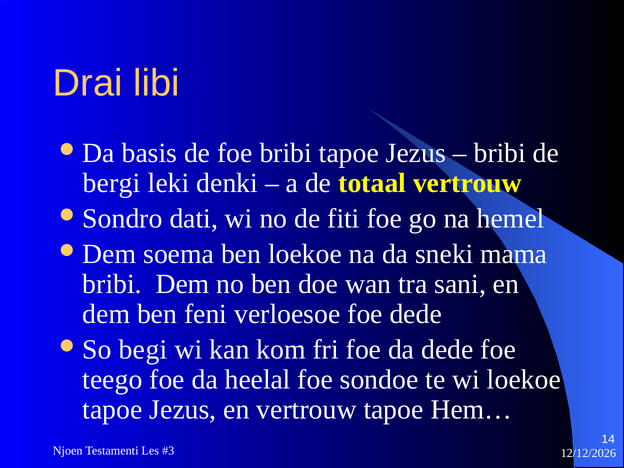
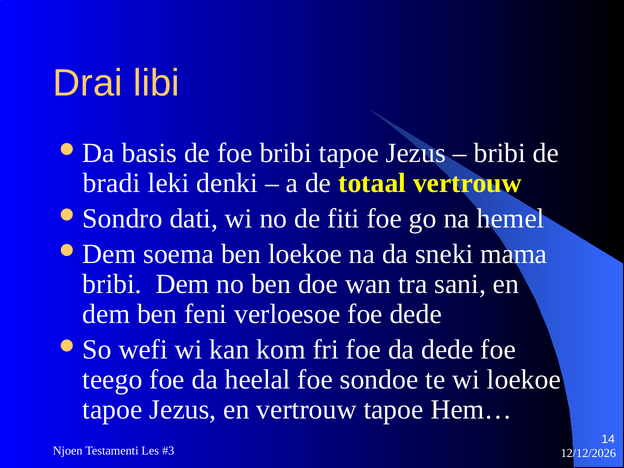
bergi: bergi -> bradi
begi: begi -> wefi
